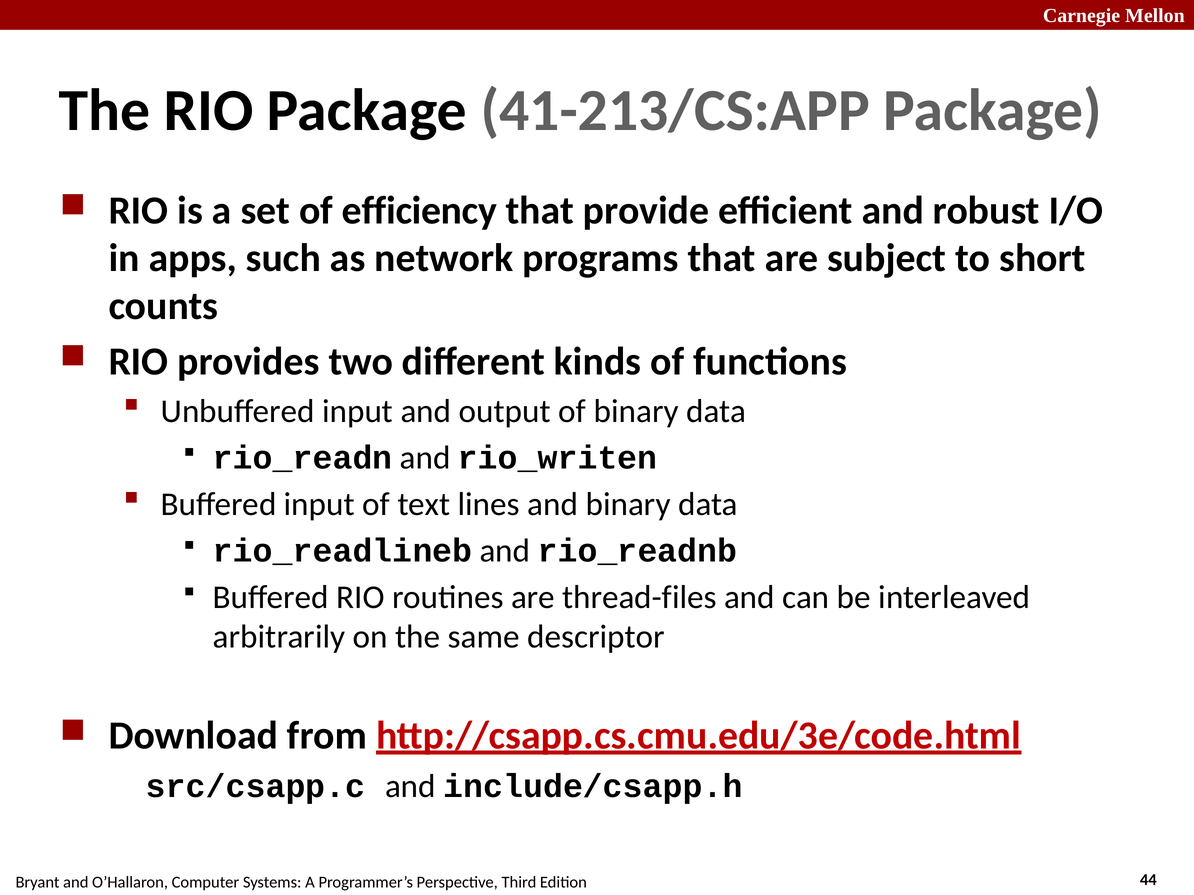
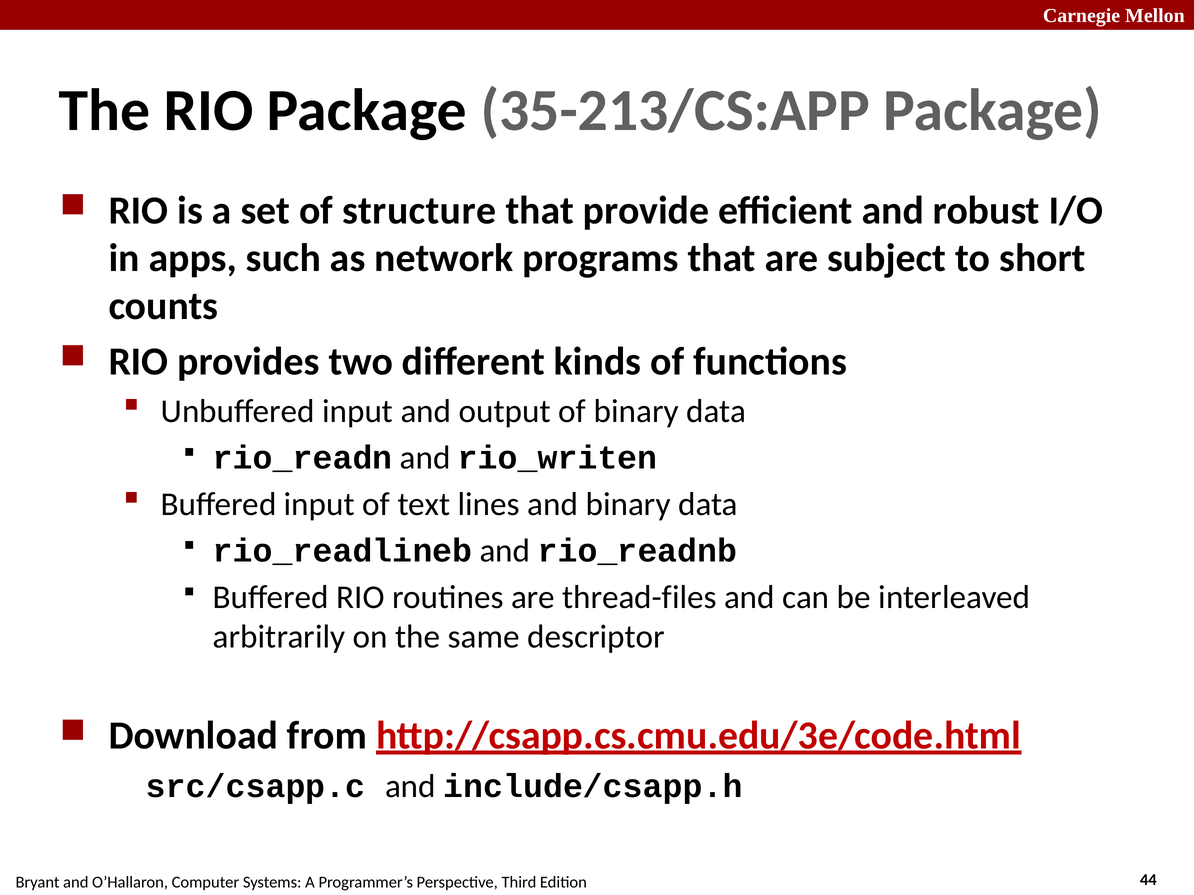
41-213/CS:APP: 41-213/CS:APP -> 35-213/CS:APP
efficiency: efficiency -> structure
